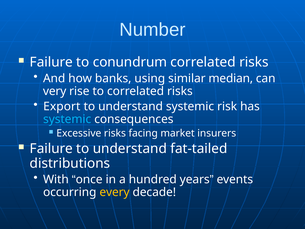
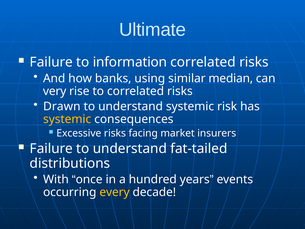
Number: Number -> Ultimate
conundrum: conundrum -> information
Export: Export -> Drawn
systemic at (67, 119) colour: light blue -> yellow
